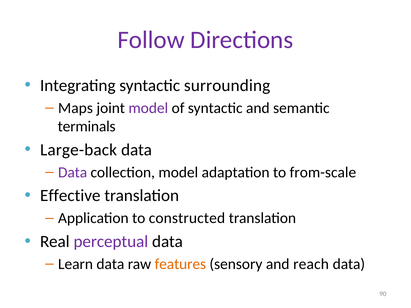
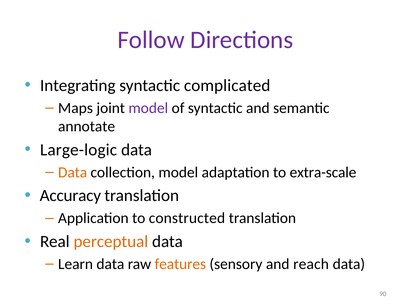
surrounding: surrounding -> complicated
terminals: terminals -> annotate
Large-back: Large-back -> Large-logic
Data at (73, 172) colour: purple -> orange
from-scale: from-scale -> extra-scale
Effective: Effective -> Accuracy
perceptual colour: purple -> orange
